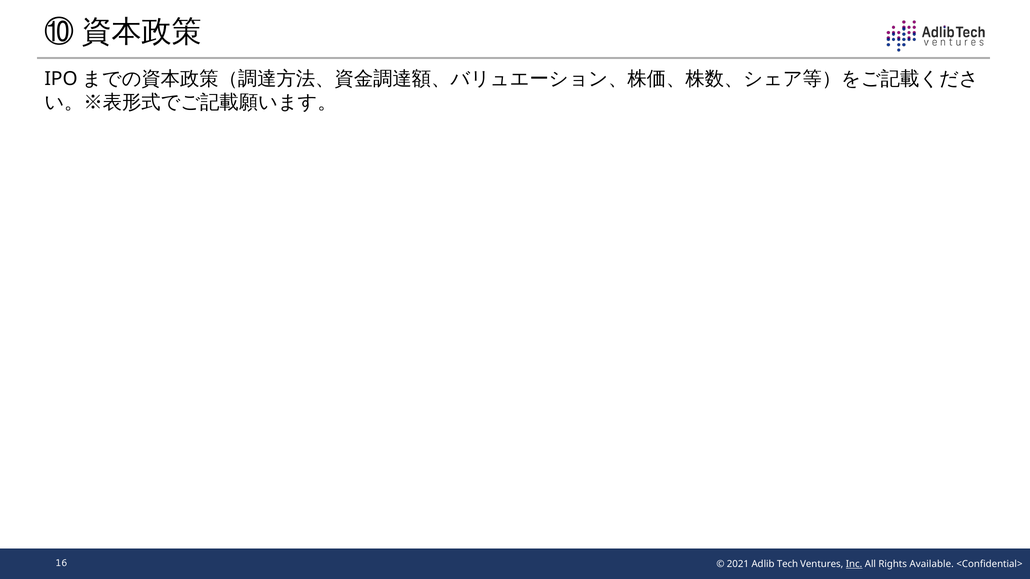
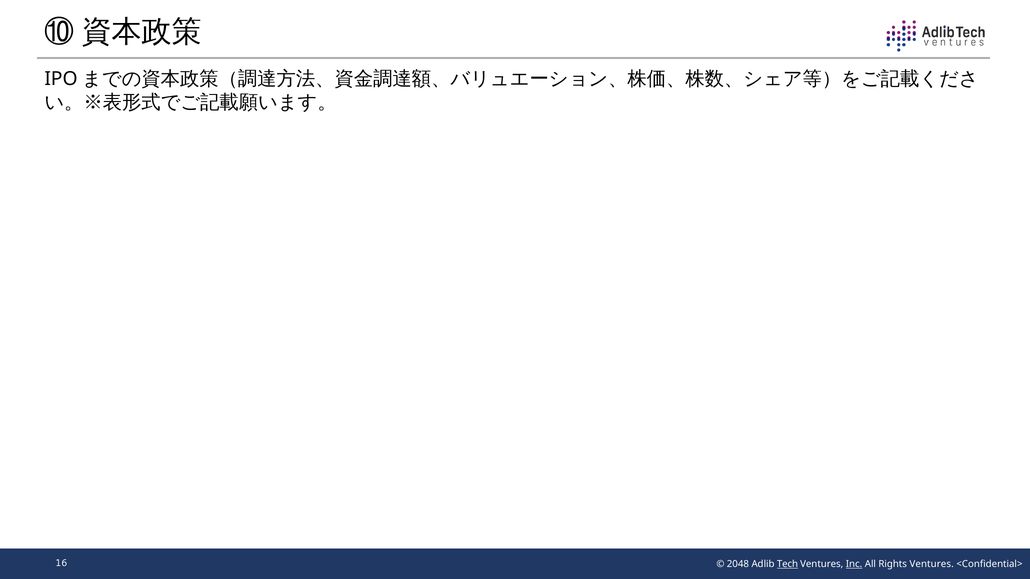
2021: 2021 -> 2048
Tech underline: none -> present
Rights Available: Available -> Ventures
